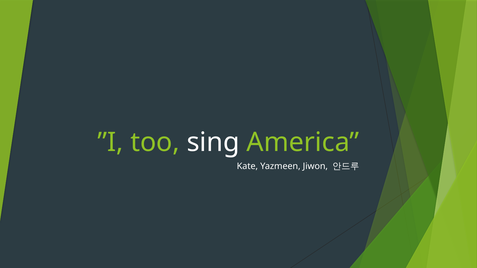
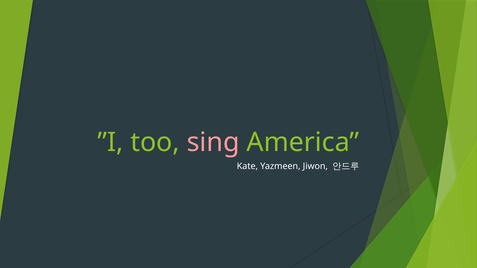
sing colour: white -> pink
